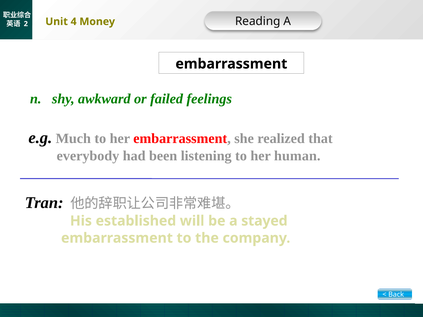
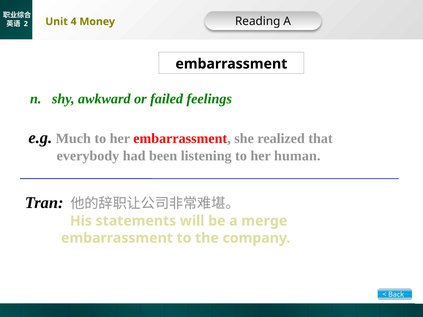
established: established -> statements
stayed: stayed -> merge
